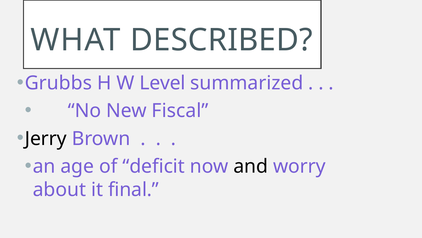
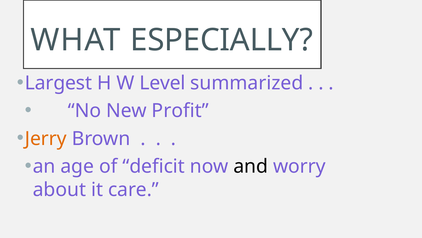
DESCRIBED: DESCRIBED -> ESPECIALLY
Grubbs: Grubbs -> Largest
Fiscal: Fiscal -> Profit
Jerry colour: black -> orange
final: final -> care
